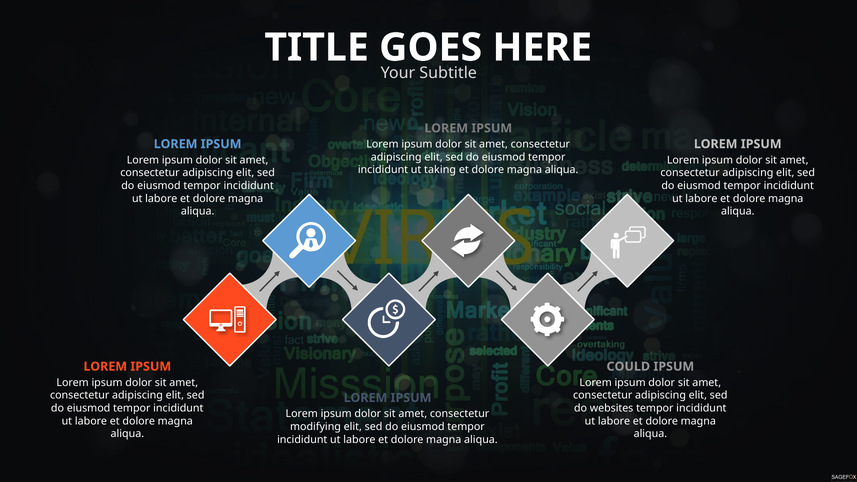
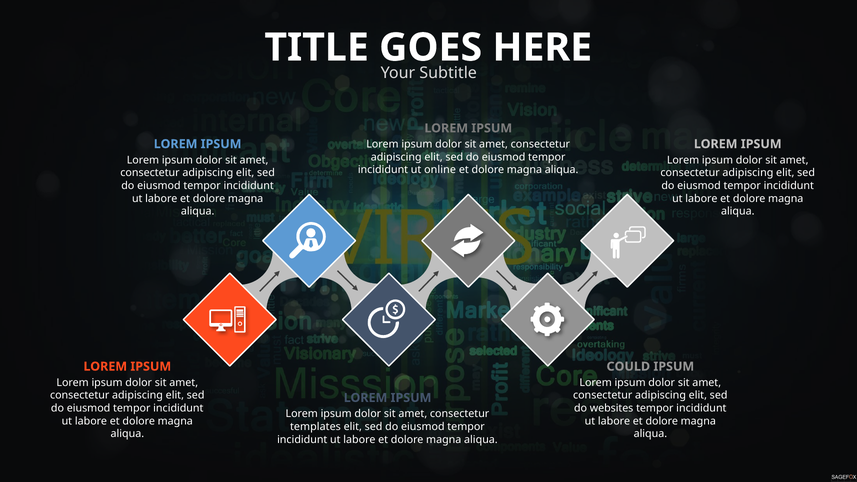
taking: taking -> online
modifying: modifying -> templates
